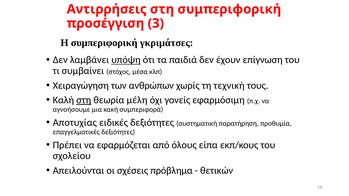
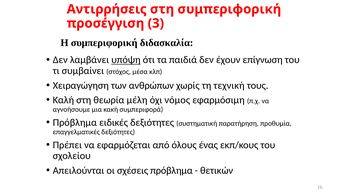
γκριμάτσες: γκριμάτσες -> διδασκαλία
στη at (84, 100) underline: present -> none
γονείς: γονείς -> νόμος
Αποτυχίας at (75, 123): Αποτυχίας -> Πρόβλημα
είπα: είπα -> ένας
